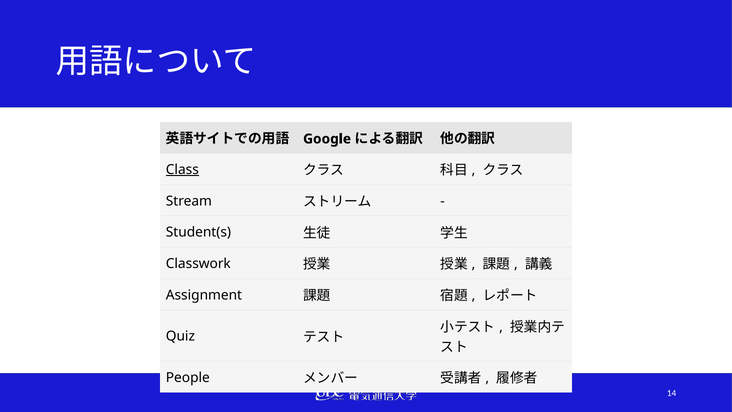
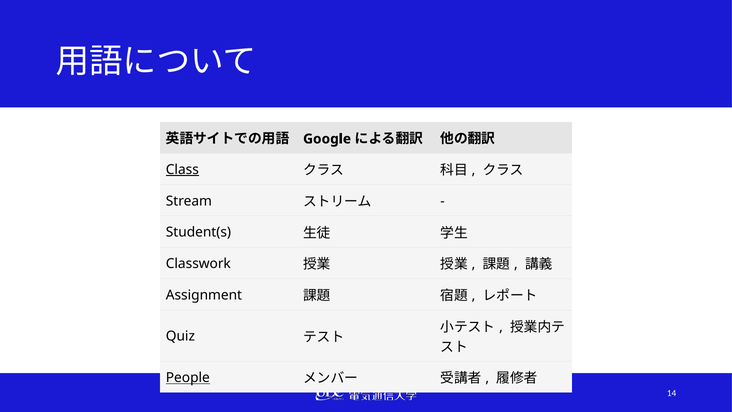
People underline: none -> present
